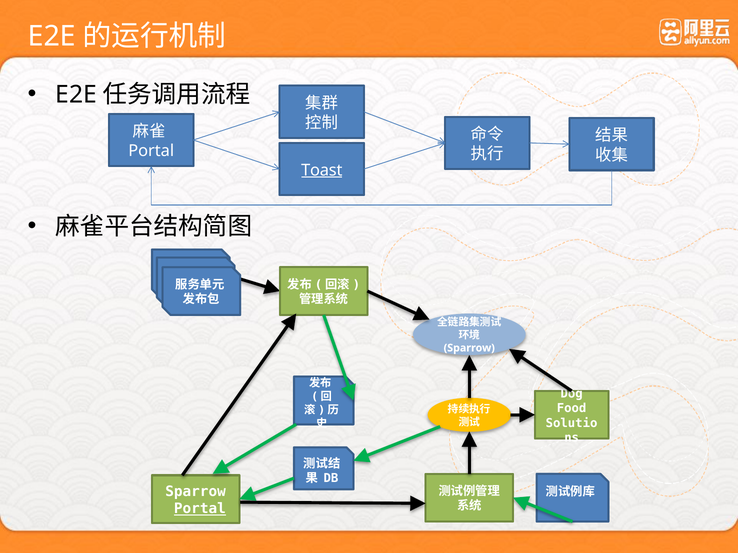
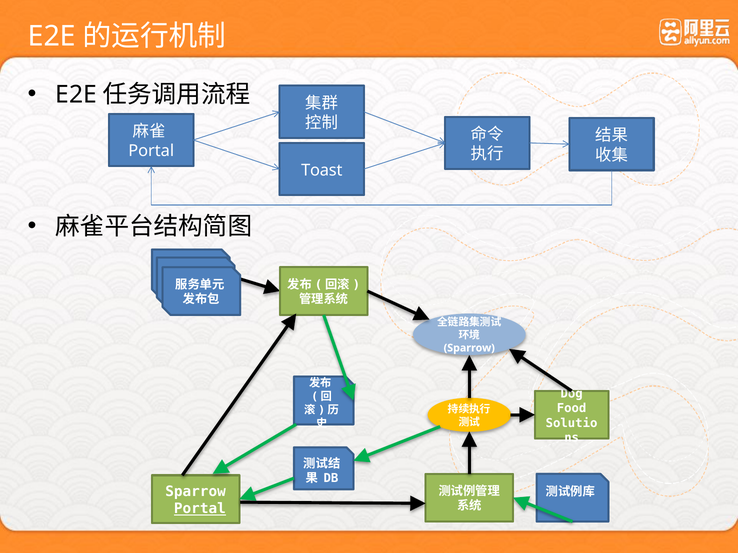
Toast underline: present -> none
